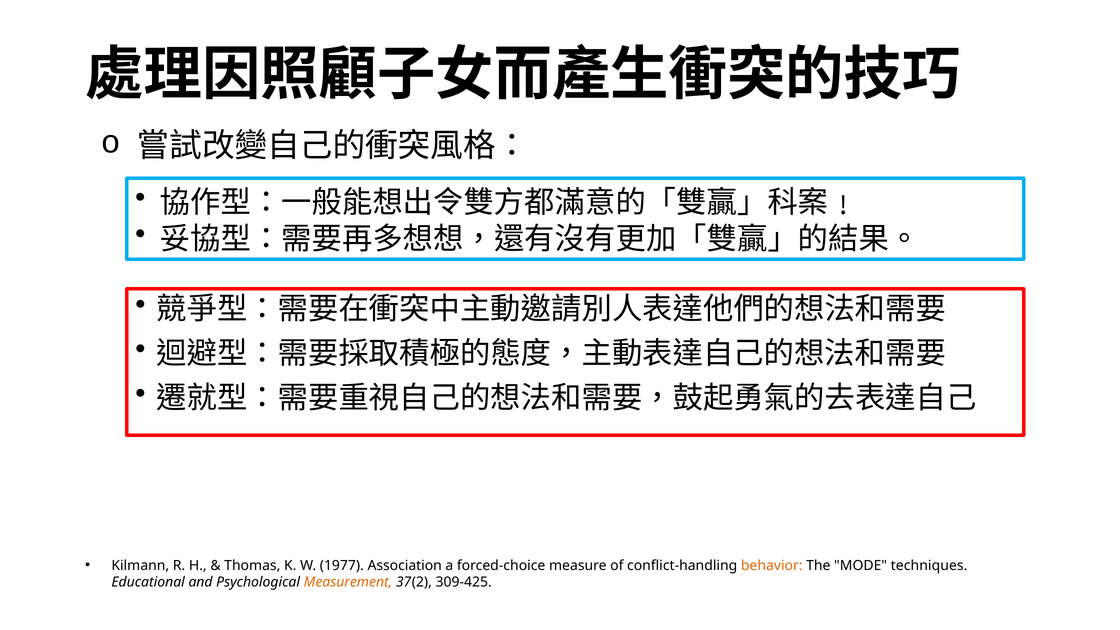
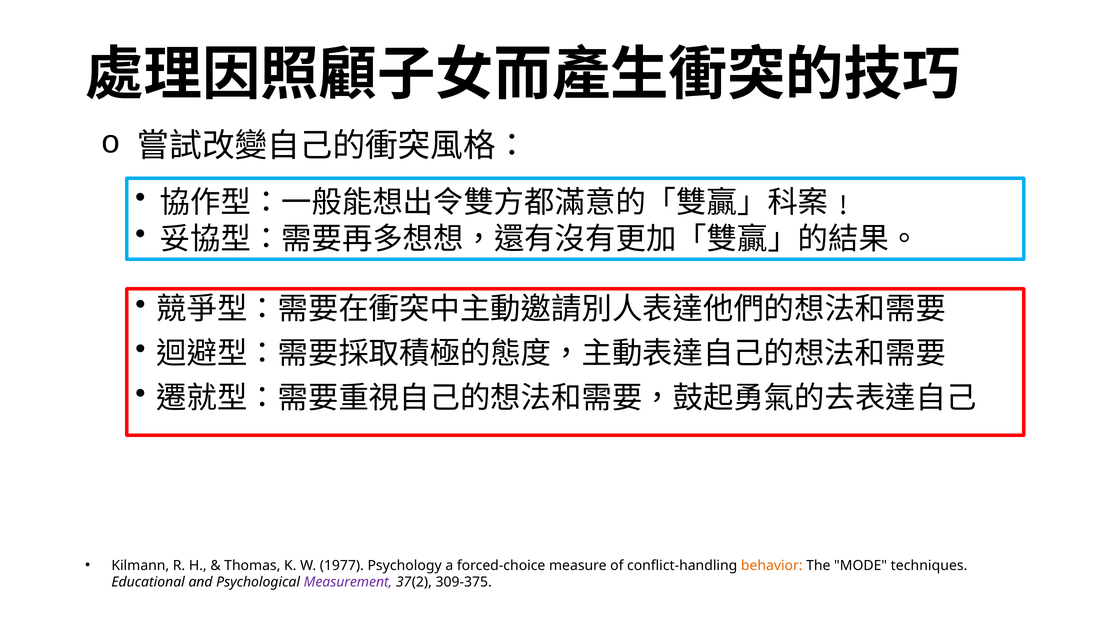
Association: Association -> Psychology
Measurement colour: orange -> purple
309-425: 309-425 -> 309-375
